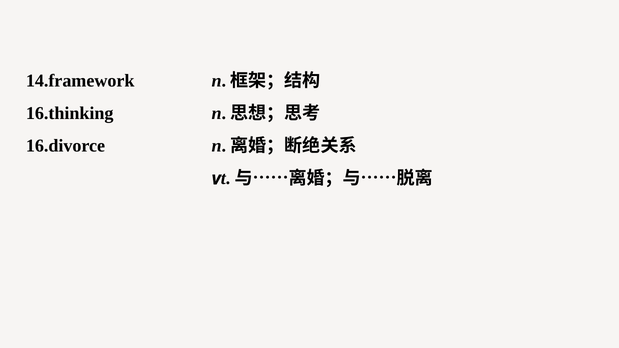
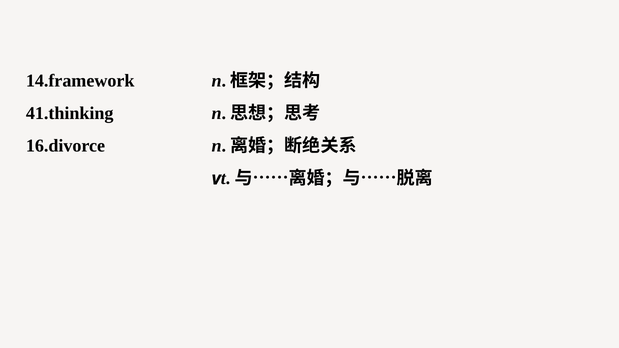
16.thinking: 16.thinking -> 41.thinking
